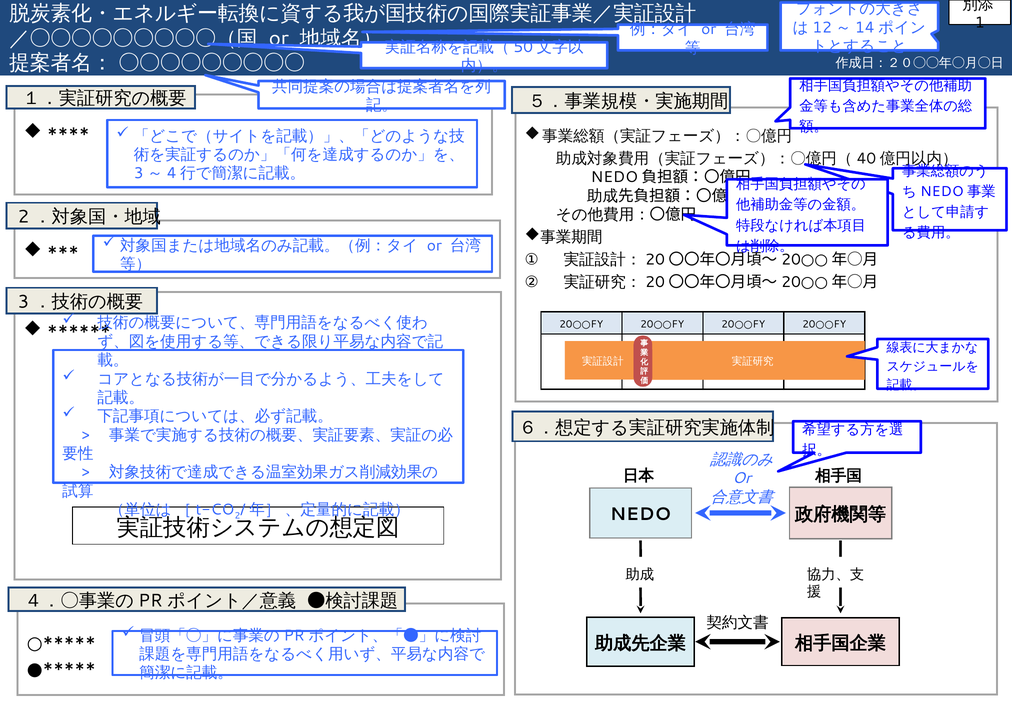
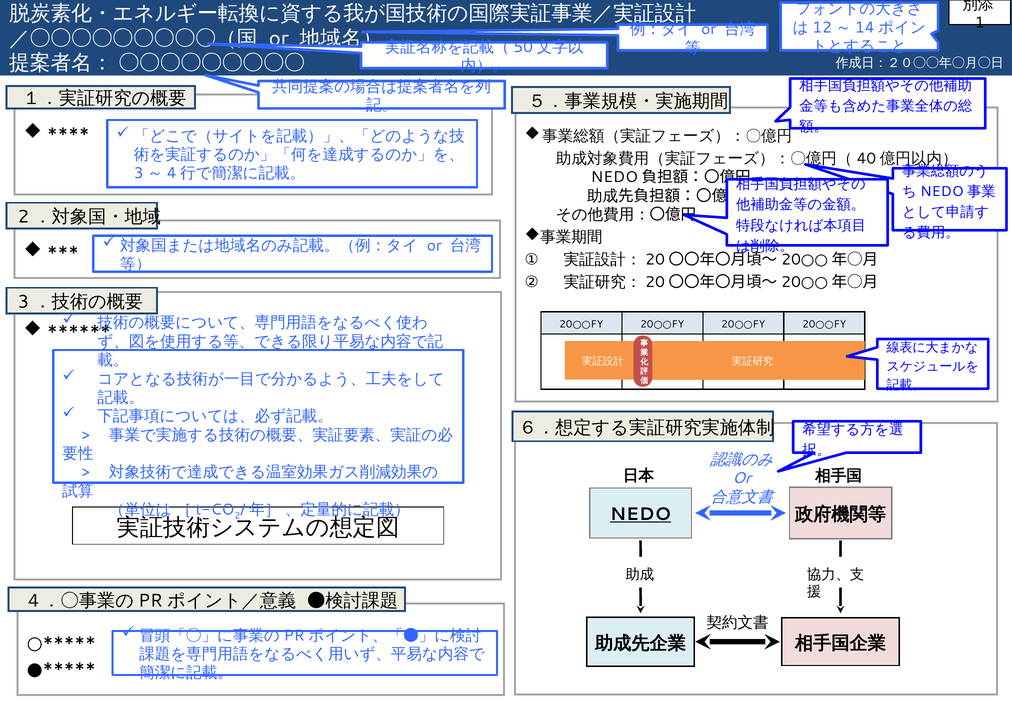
NEDO underline: none -> present
